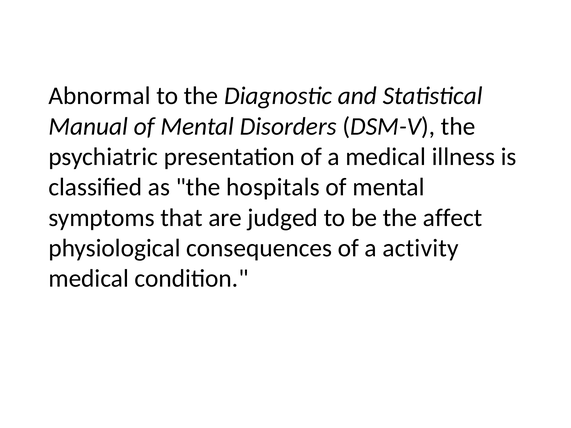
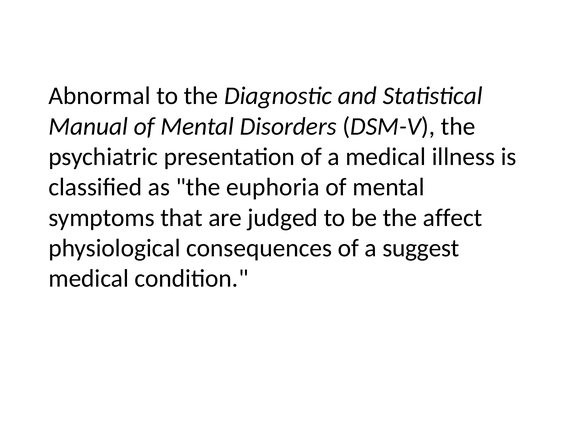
hospitals: hospitals -> euphoria
activity: activity -> suggest
